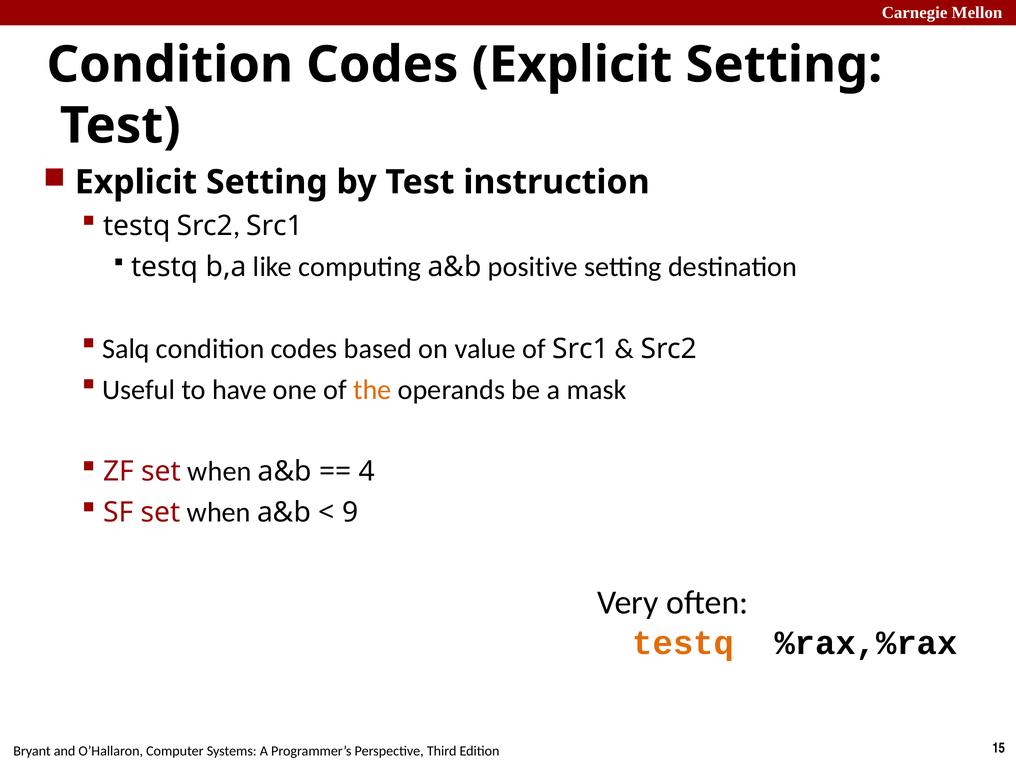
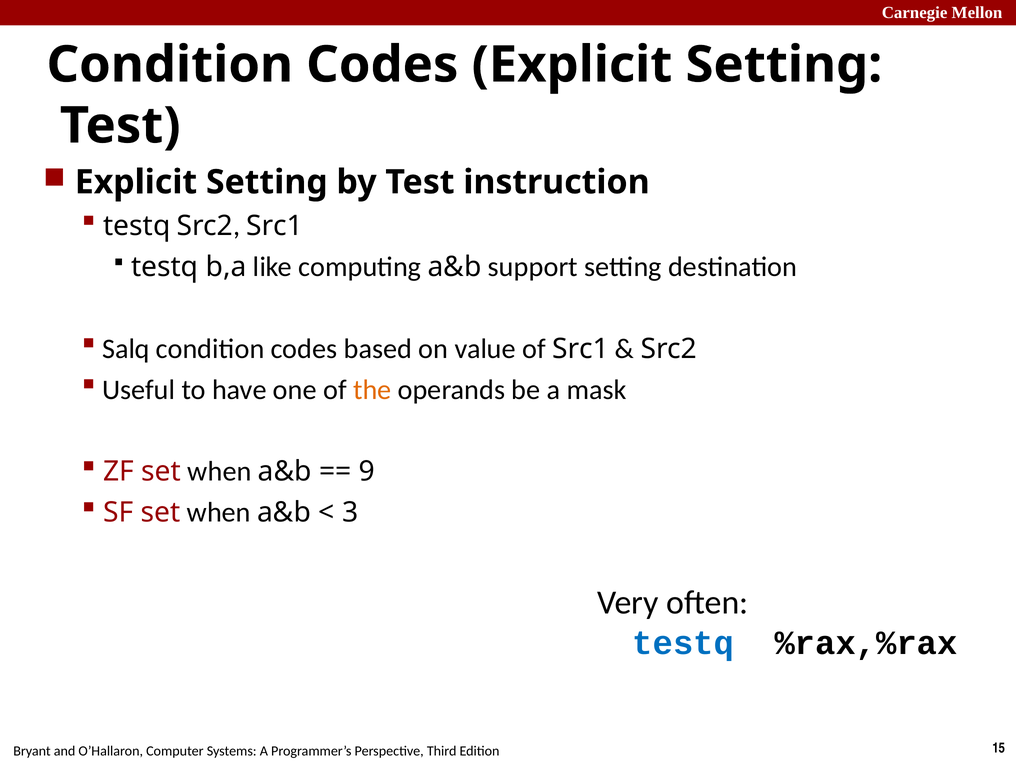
positive: positive -> support
4: 4 -> 9
9: 9 -> 3
testq at (683, 643) colour: orange -> blue
